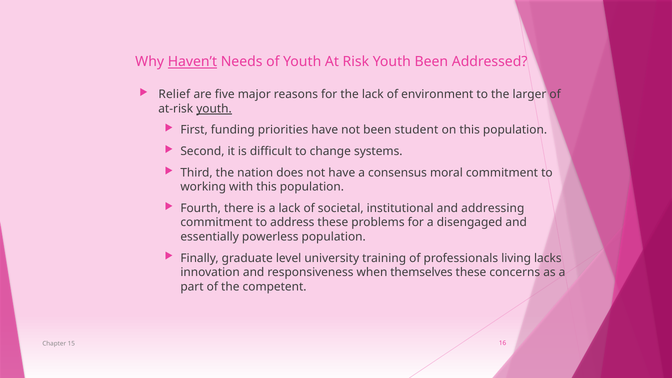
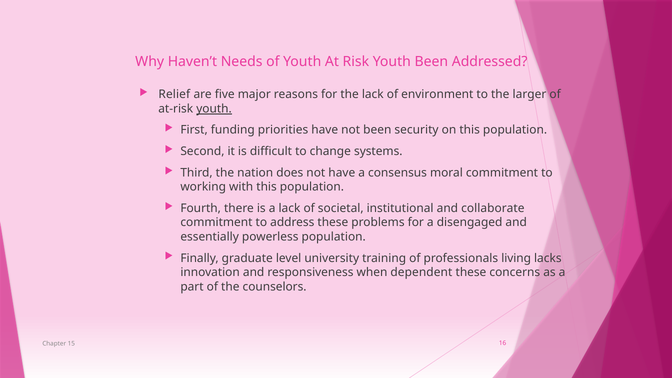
Haven’t underline: present -> none
student: student -> security
addressing: addressing -> collaborate
themselves: themselves -> dependent
competent: competent -> counselors
